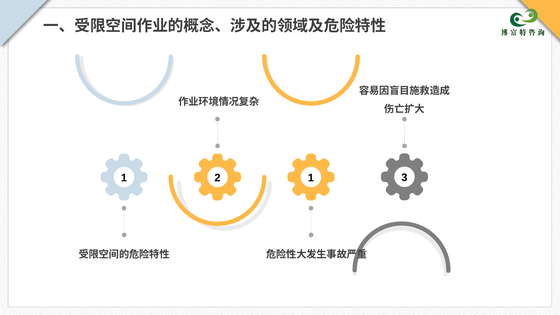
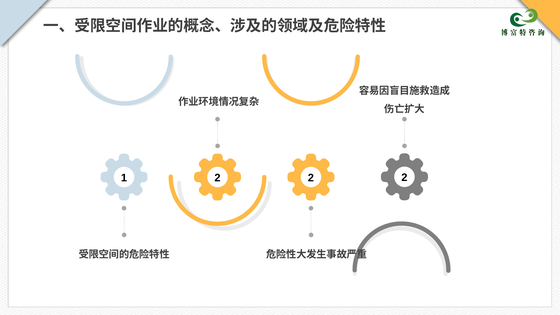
1 1: 1 -> 2
3 at (404, 178): 3 -> 2
